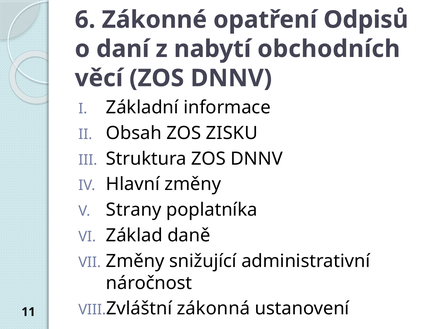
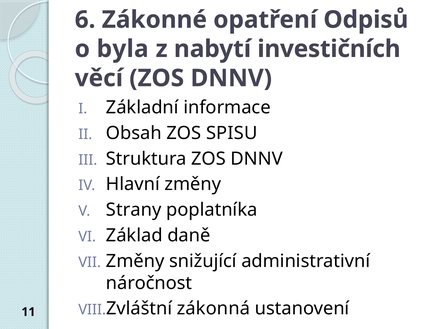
daní: daní -> byla
obchodních: obchodních -> investičních
ZISKU: ZISKU -> SPISU
